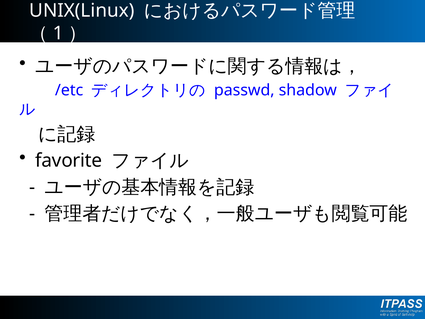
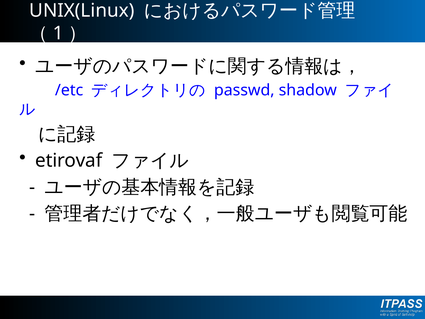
favorite: favorite -> etirovaf
